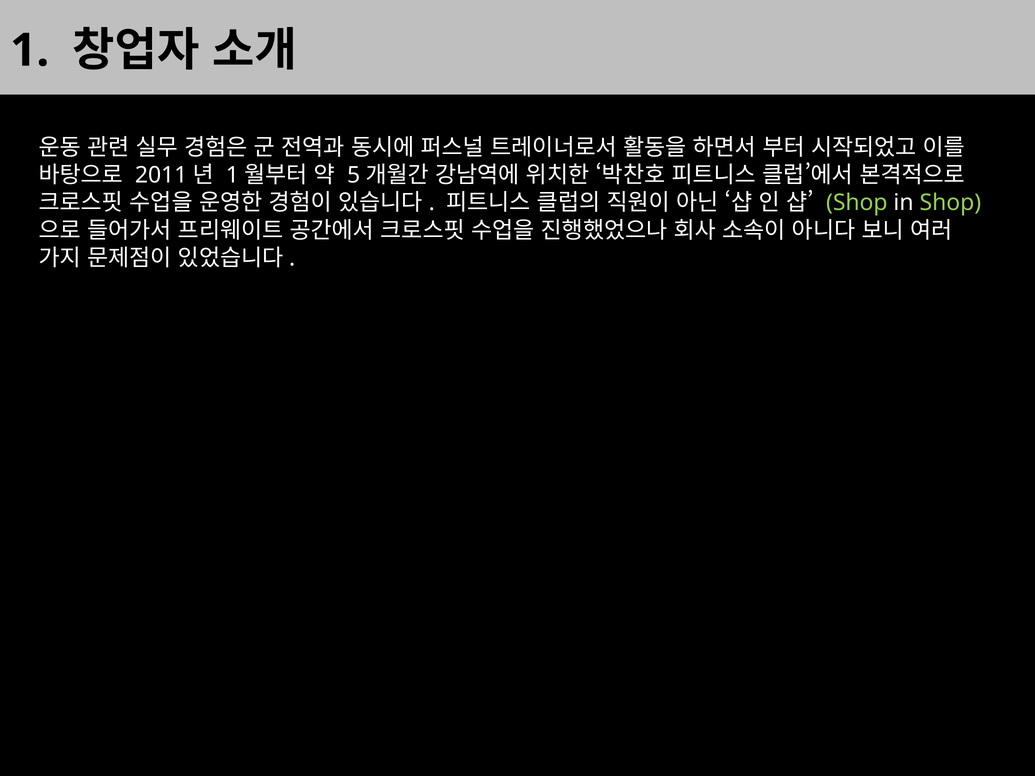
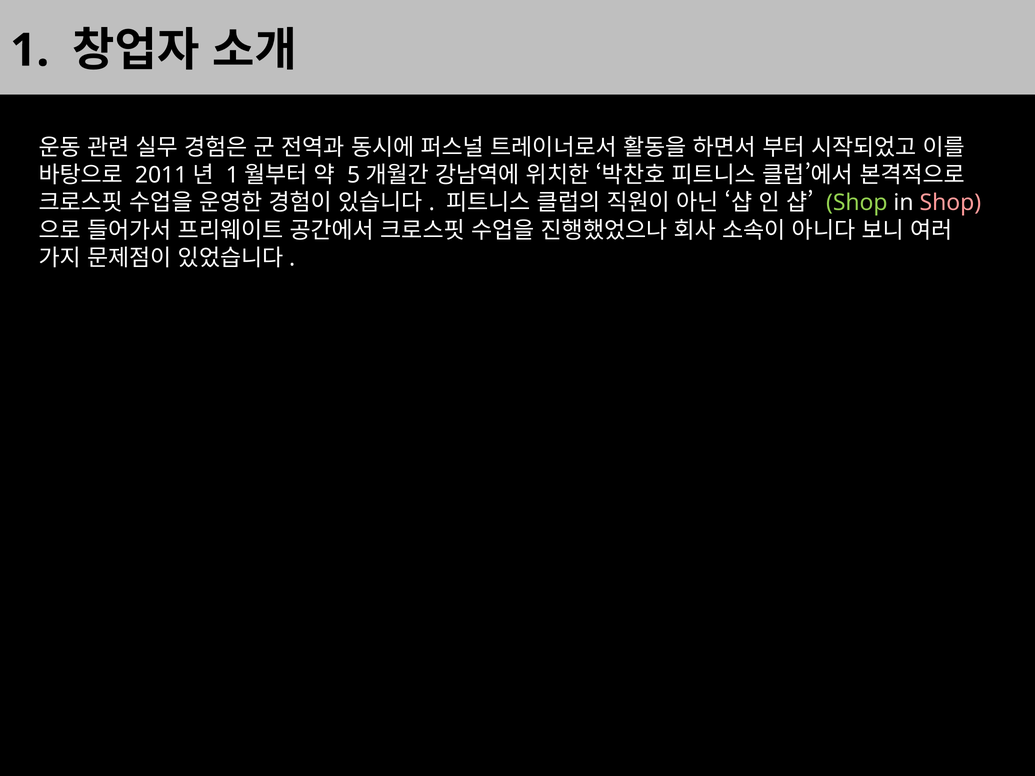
Shop at (950, 203) colour: light green -> pink
